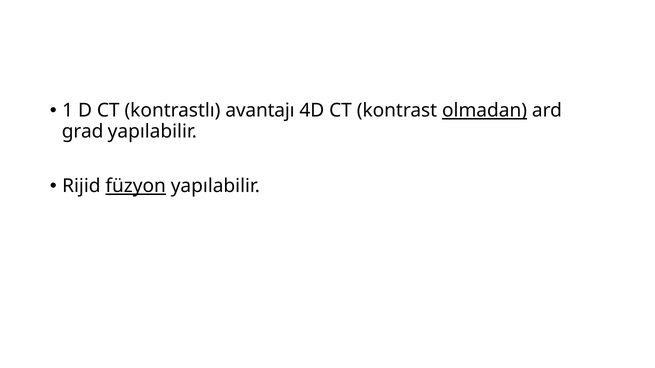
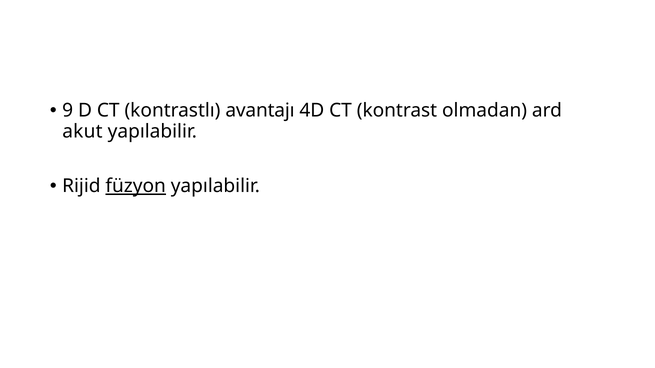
1: 1 -> 9
olmadan underline: present -> none
grad: grad -> akut
